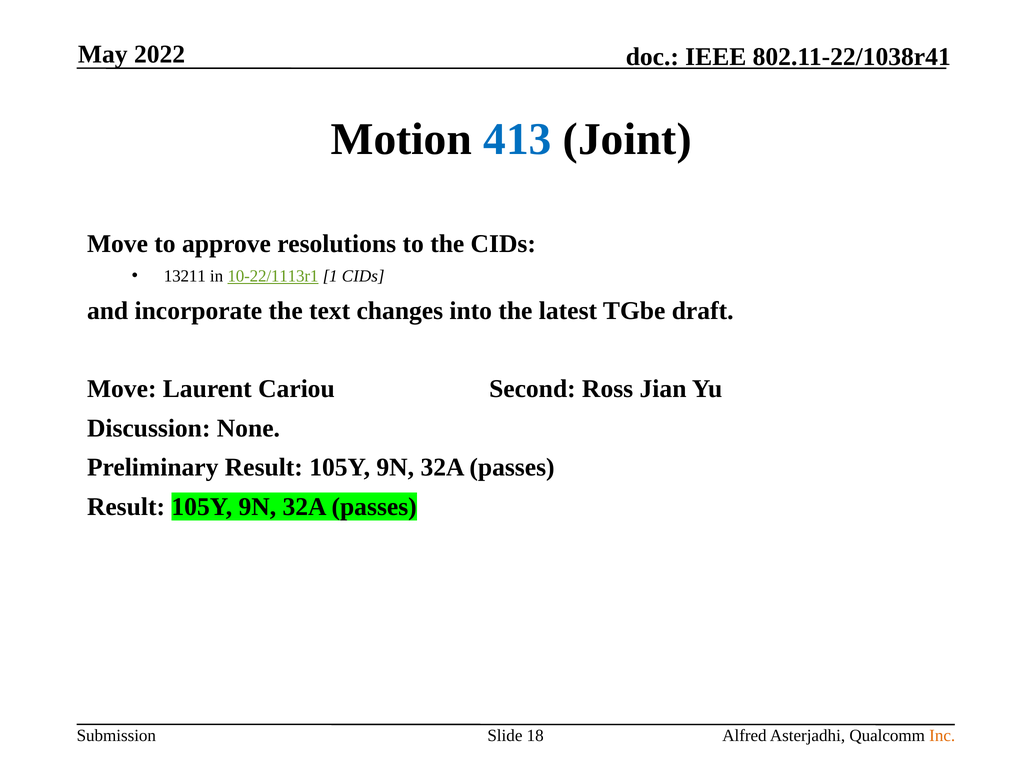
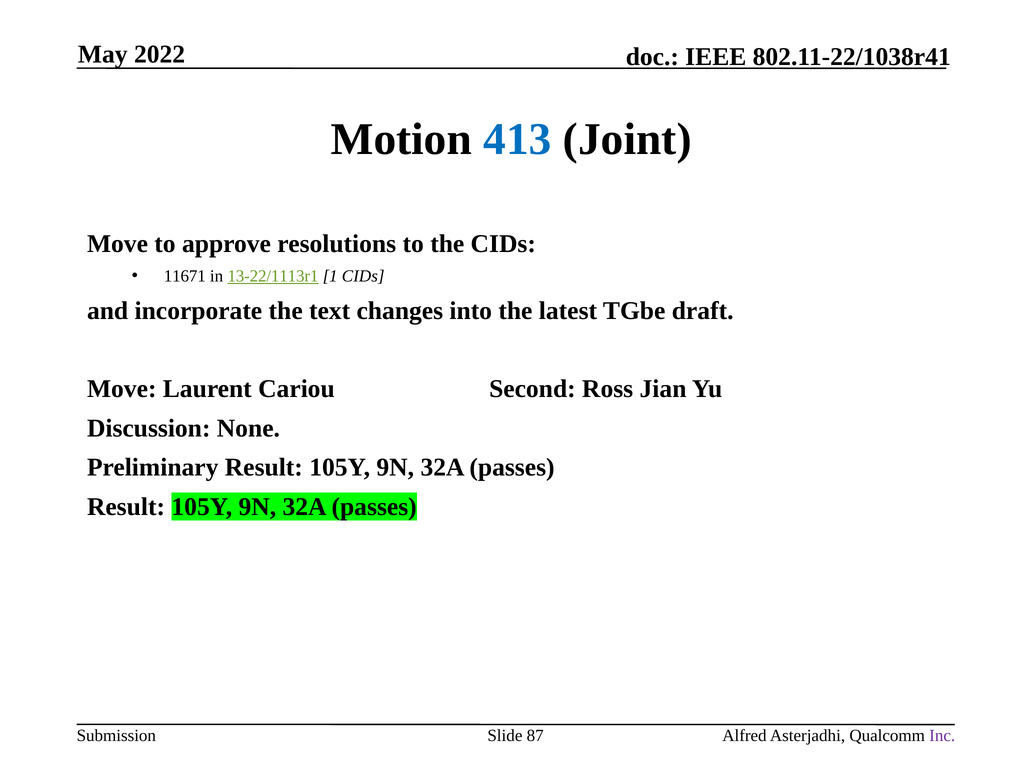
13211: 13211 -> 11671
10-22/1113r1: 10-22/1113r1 -> 13-22/1113r1
18: 18 -> 87
Inc colour: orange -> purple
